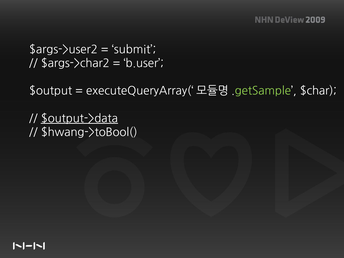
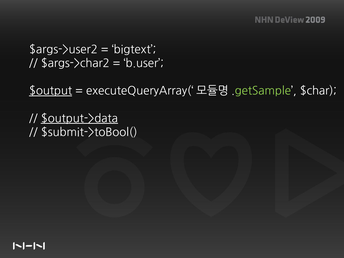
submit: submit -> bigtext
$output underline: none -> present
$hwang->toBool(: $hwang->toBool( -> $submit->toBool(
